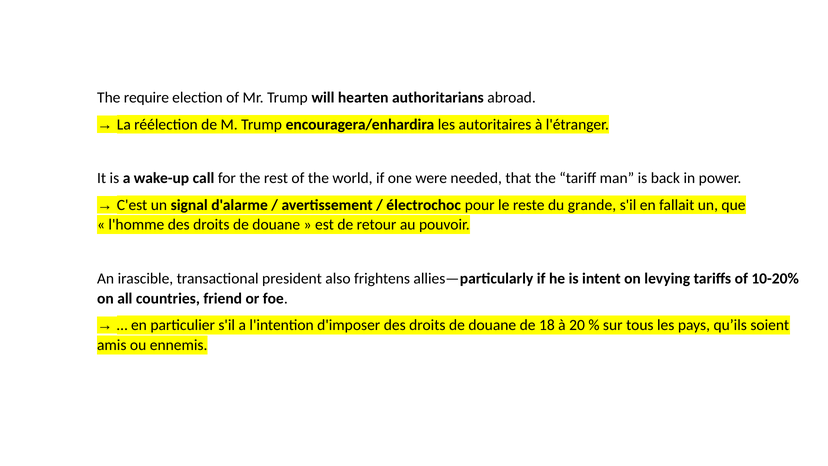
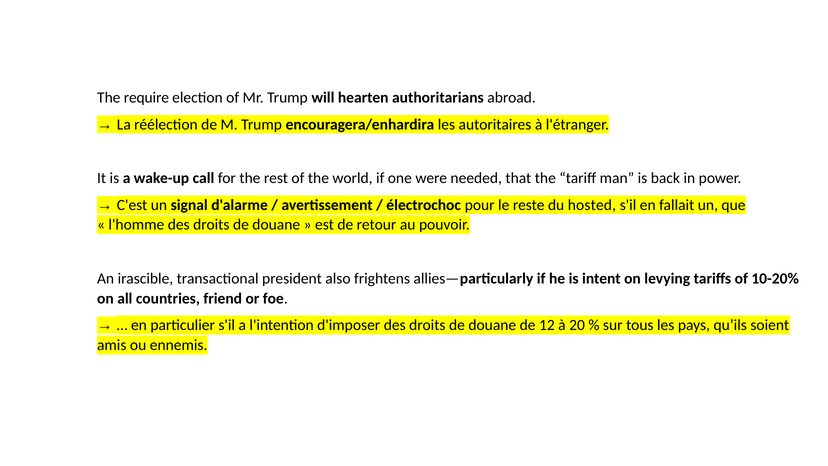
grande: grande -> hosted
18: 18 -> 12
